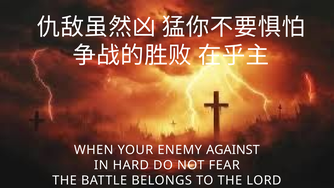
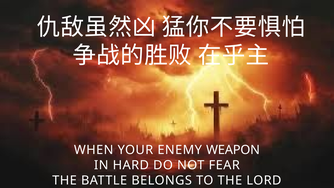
AGAINST: AGAINST -> WEAPON
